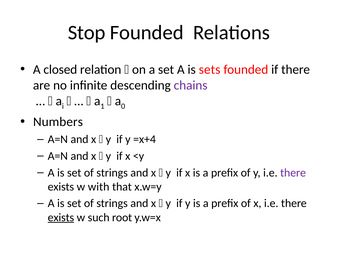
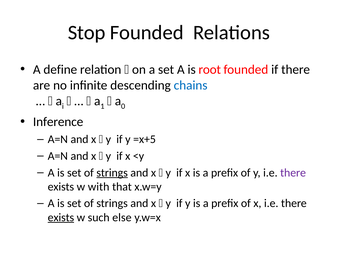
closed: closed -> define
sets: sets -> root
chains colour: purple -> blue
Numbers: Numbers -> Inference
=x+4: =x+4 -> =x+5
strings at (112, 173) underline: none -> present
root: root -> else
